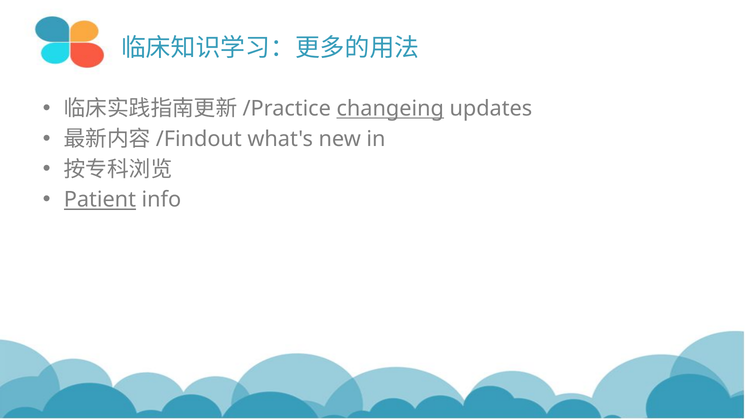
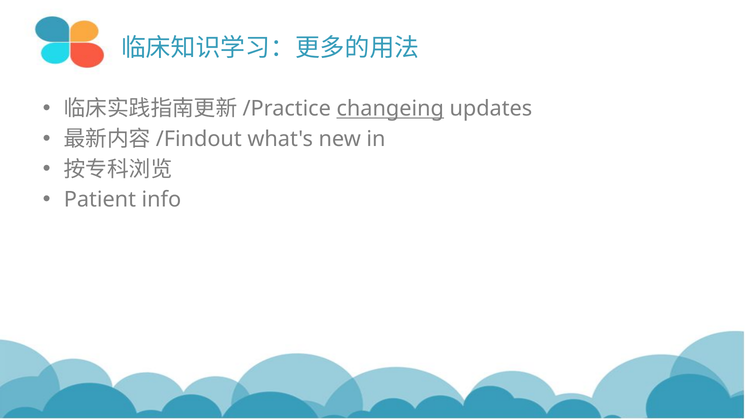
Patient underline: present -> none
